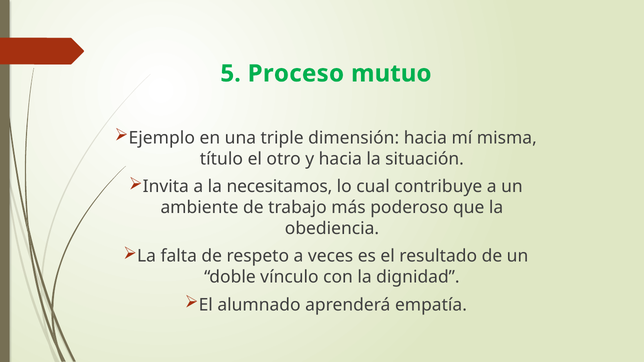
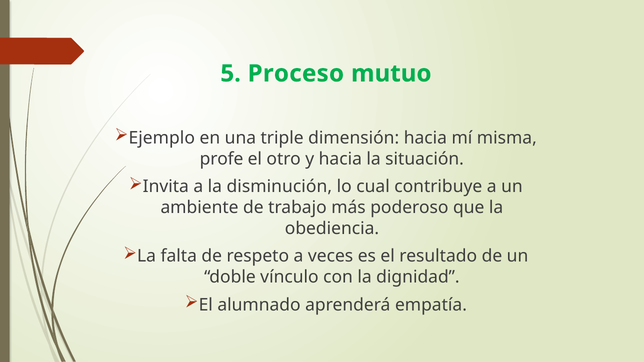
título: título -> profe
necesitamos: necesitamos -> disminución
